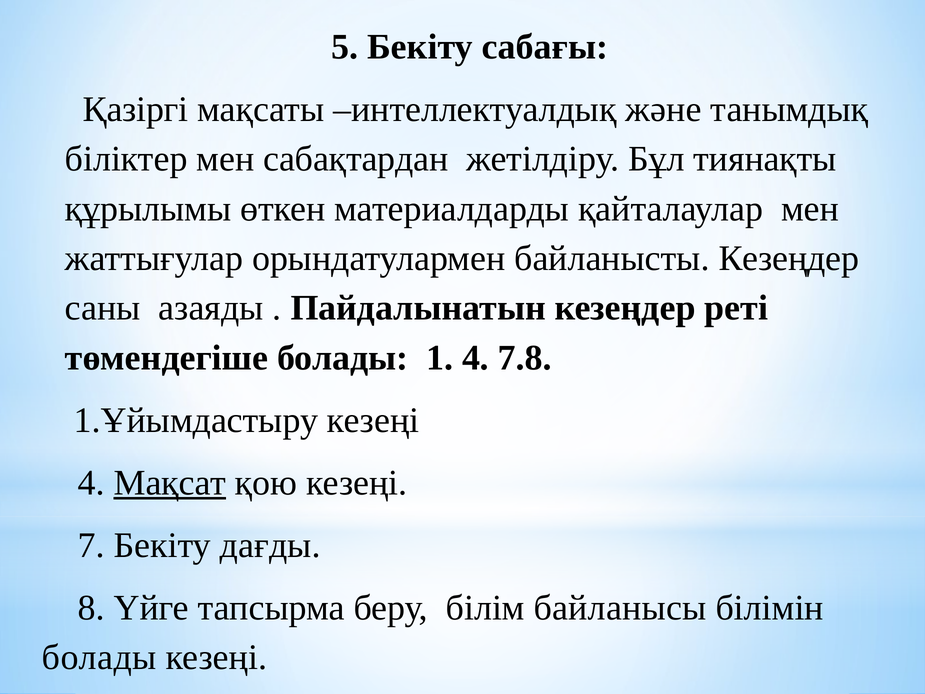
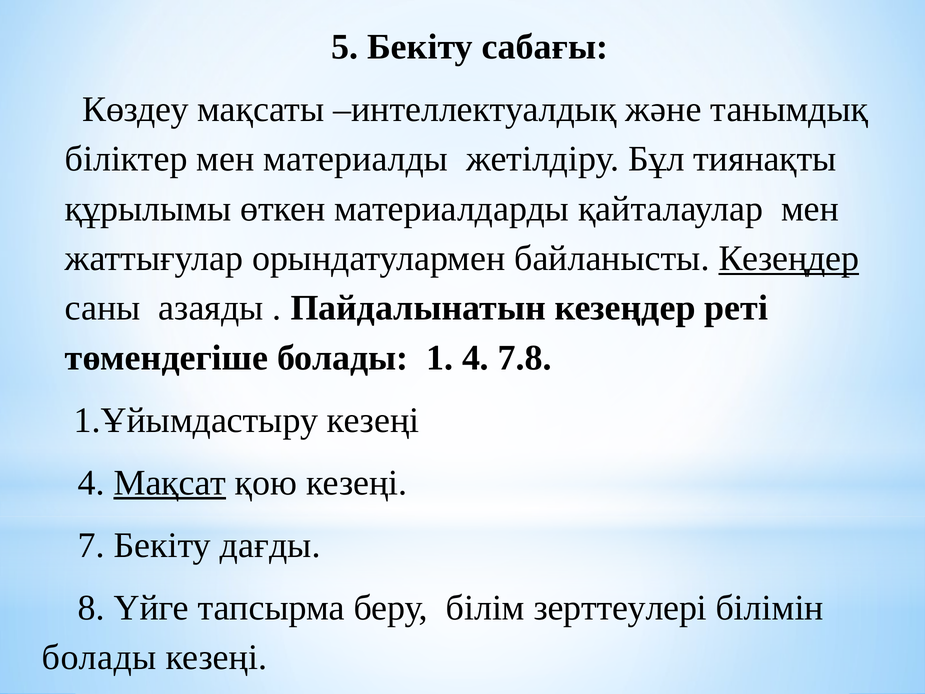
Қазіргі: Қазіргі -> Көздеу
сабақтардан: сабақтардан -> материалды
Кезеңдер at (789, 258) underline: none -> present
байланысы: байланысы -> зерттеулері
